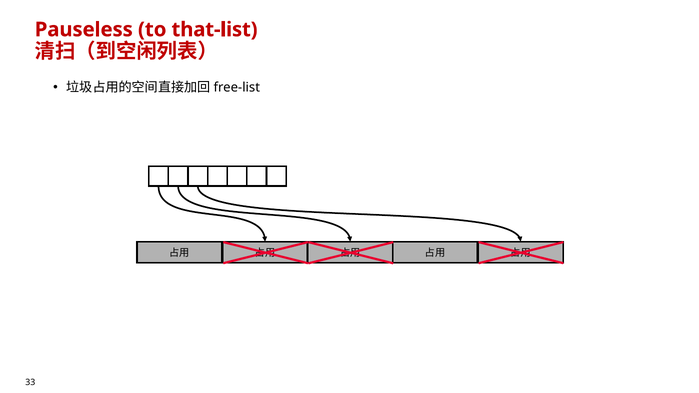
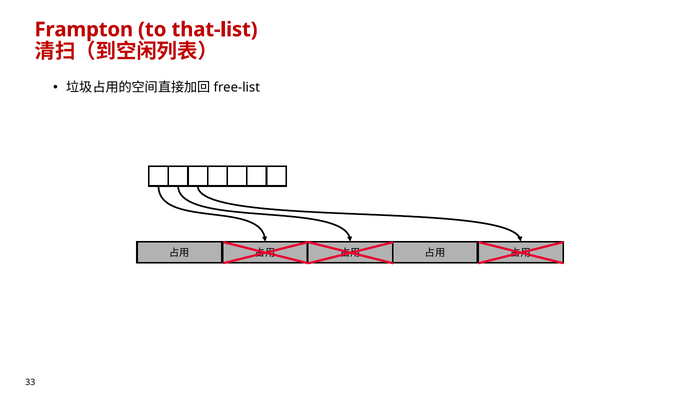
Pauseless: Pauseless -> Frampton
